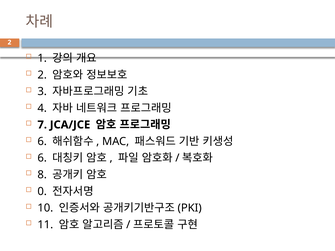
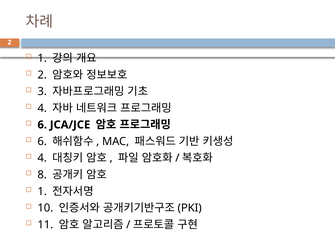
7 at (42, 125): 7 -> 6
6 at (42, 158): 6 -> 4
0 at (42, 192): 0 -> 1
